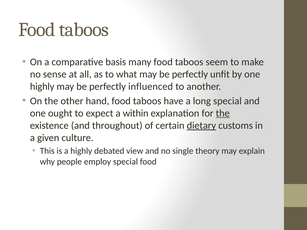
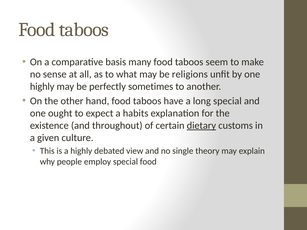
what may be perfectly: perfectly -> religions
influenced: influenced -> sometimes
within: within -> habits
the at (223, 113) underline: present -> none
